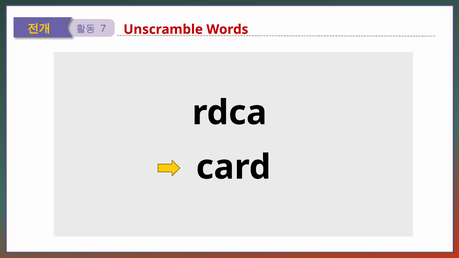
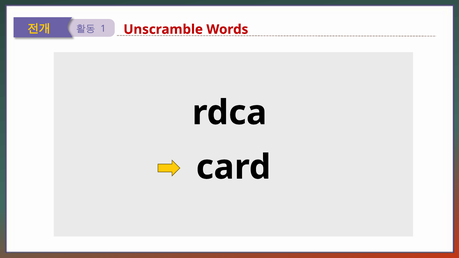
7: 7 -> 1
